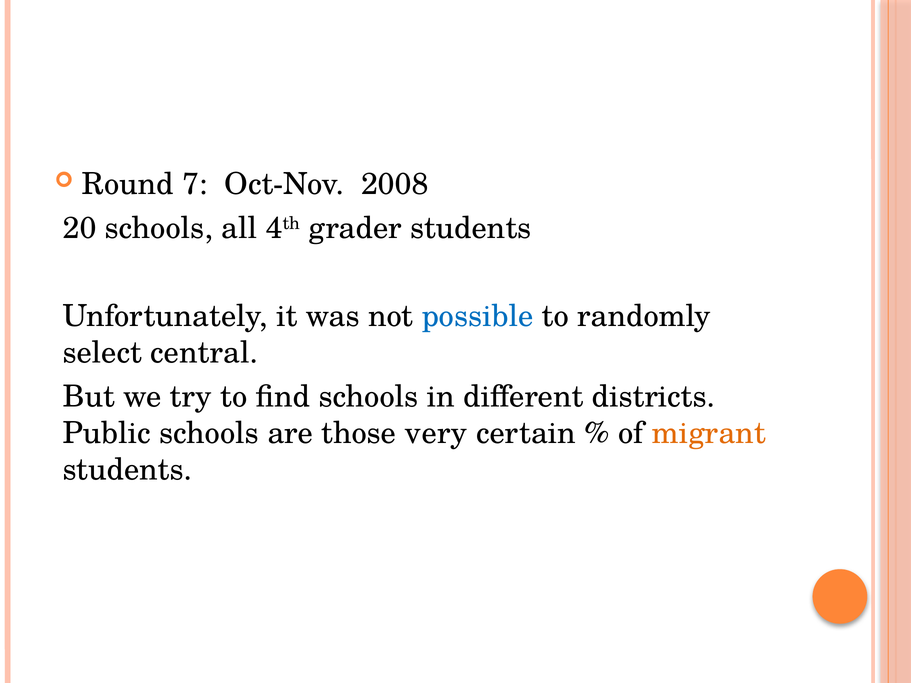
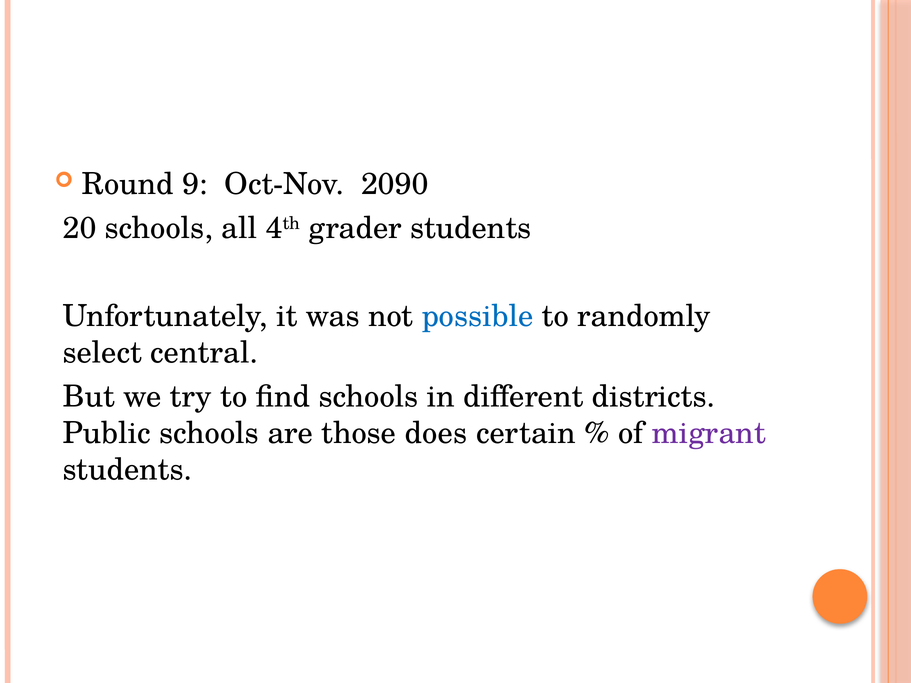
7: 7 -> 9
2008: 2008 -> 2090
very: very -> does
migrant colour: orange -> purple
